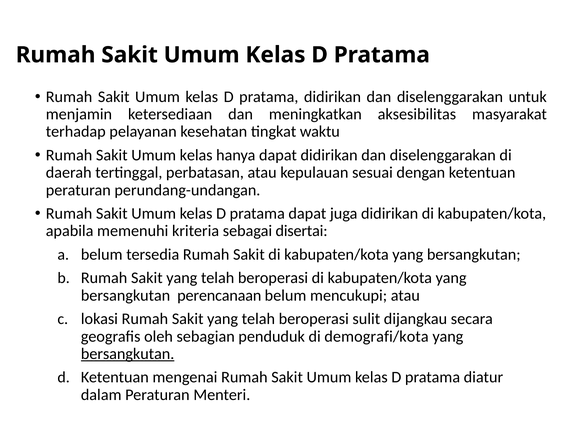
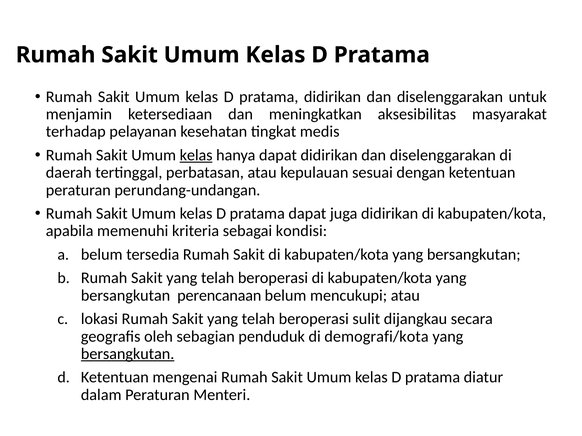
waktu: waktu -> medis
kelas at (196, 155) underline: none -> present
disertai: disertai -> kondisi
